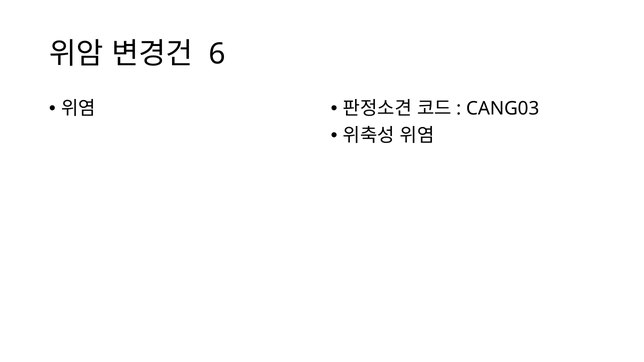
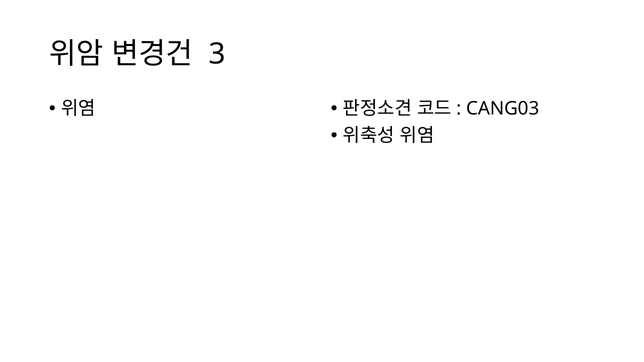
6: 6 -> 3
